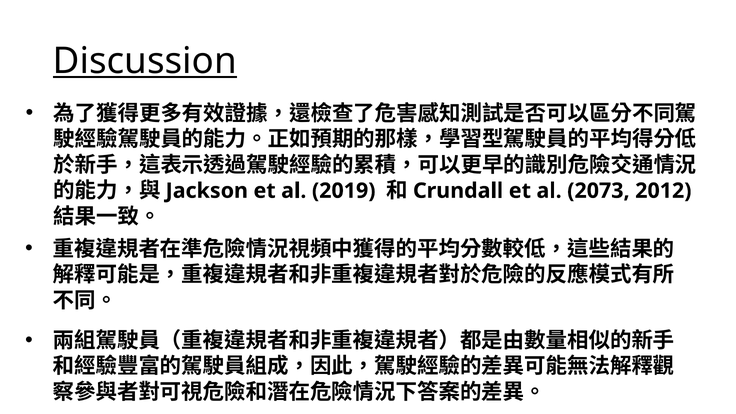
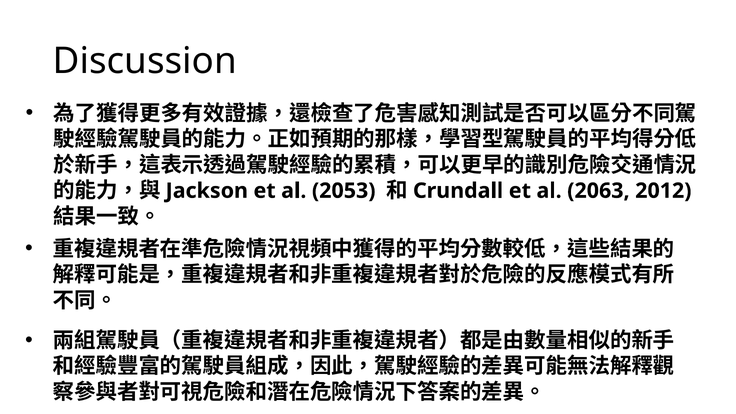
Discussion underline: present -> none
2019: 2019 -> 2053
2073: 2073 -> 2063
